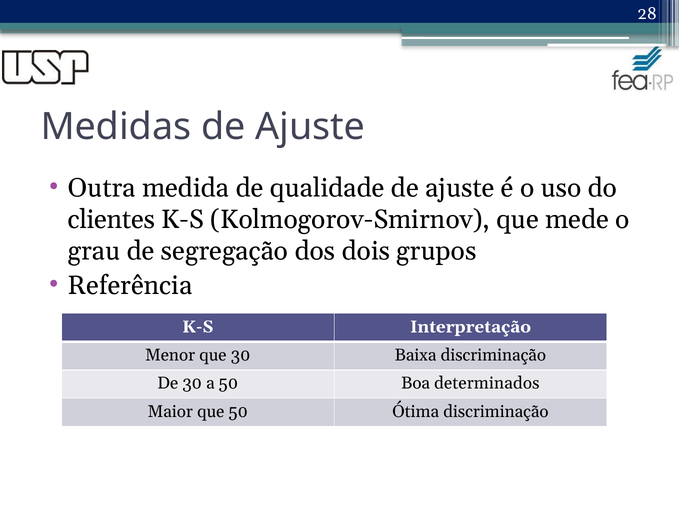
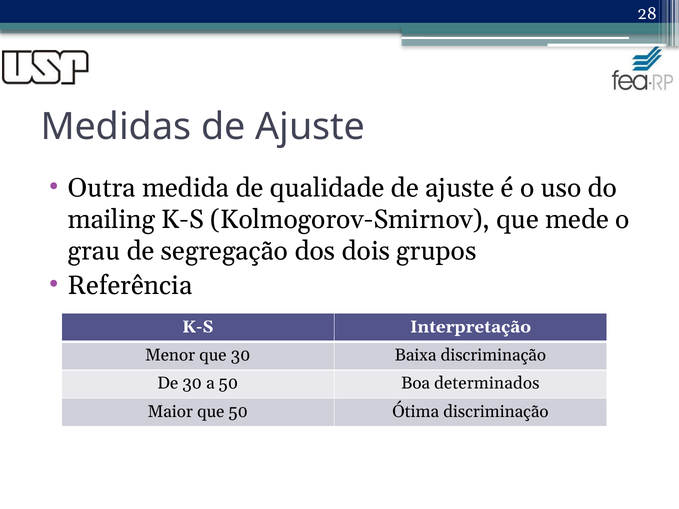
clientes: clientes -> mailing
